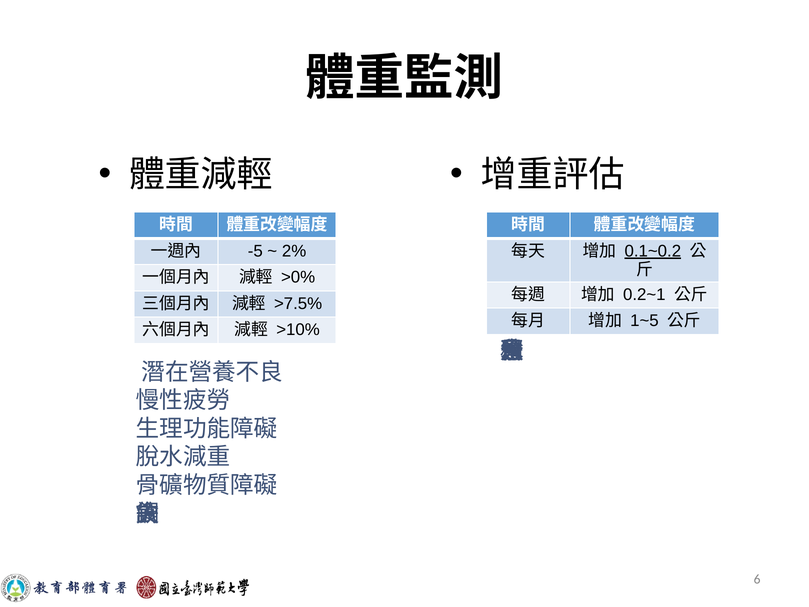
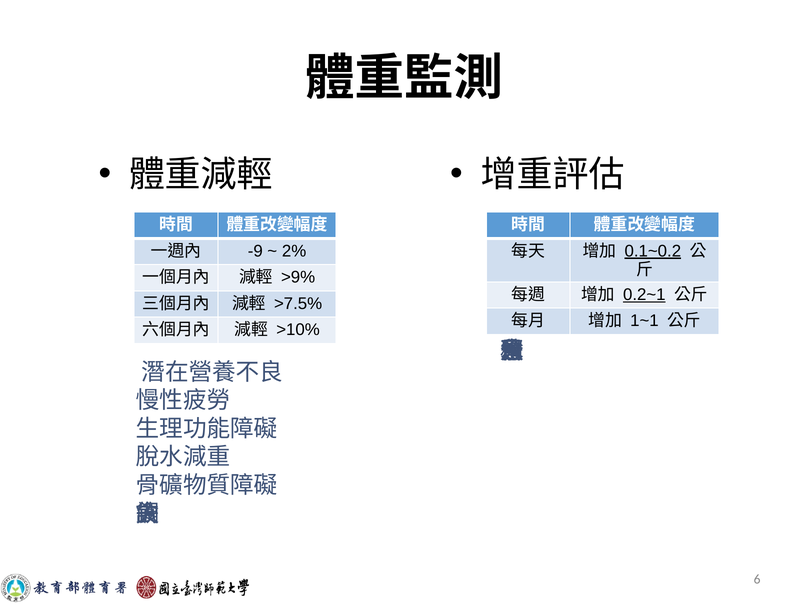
-5: -5 -> -9
>0%: >0% -> >9%
0.2~1 underline: none -> present
1~5: 1~5 -> 1~1
